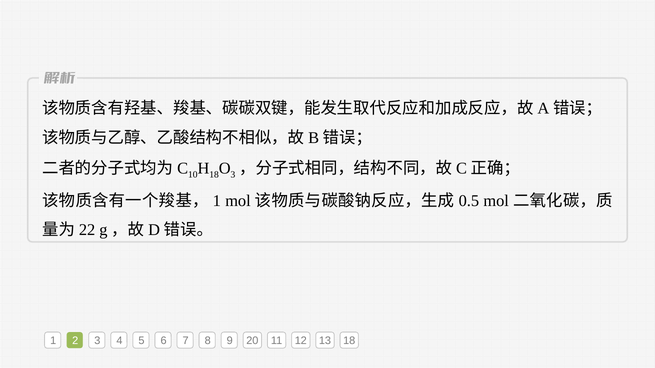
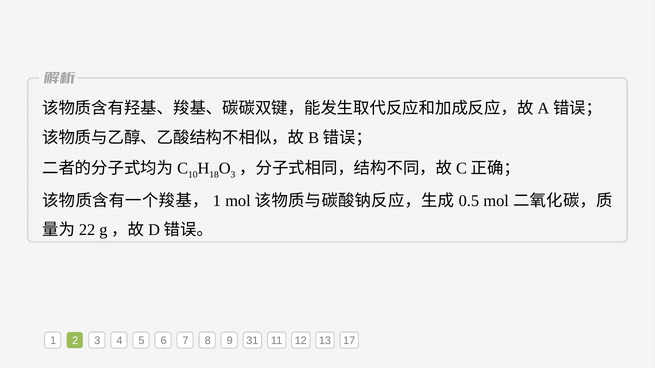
20: 20 -> 31
13 18: 18 -> 17
